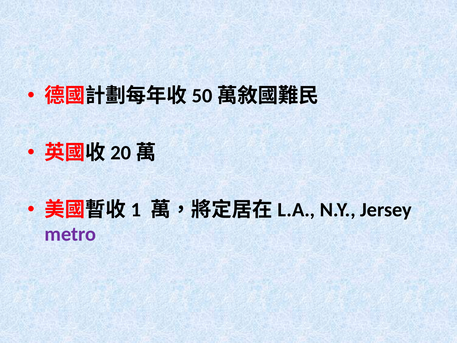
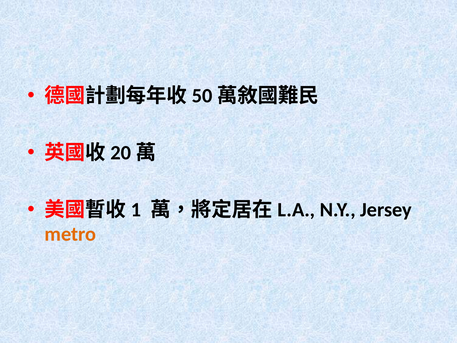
metro colour: purple -> orange
